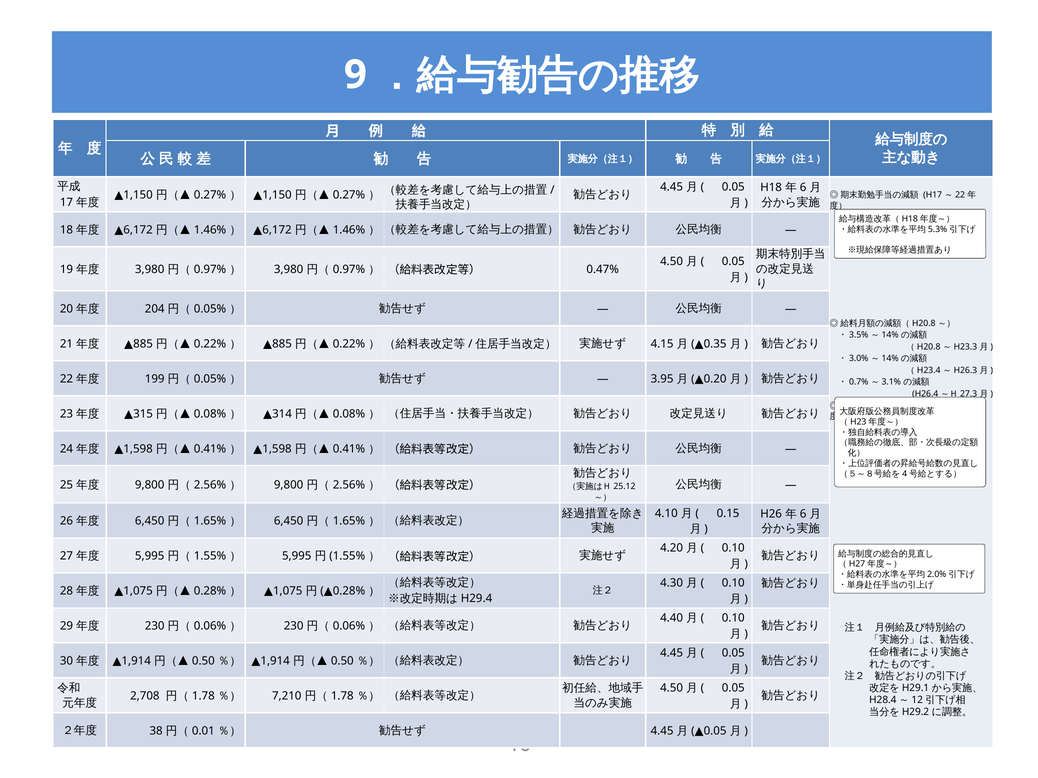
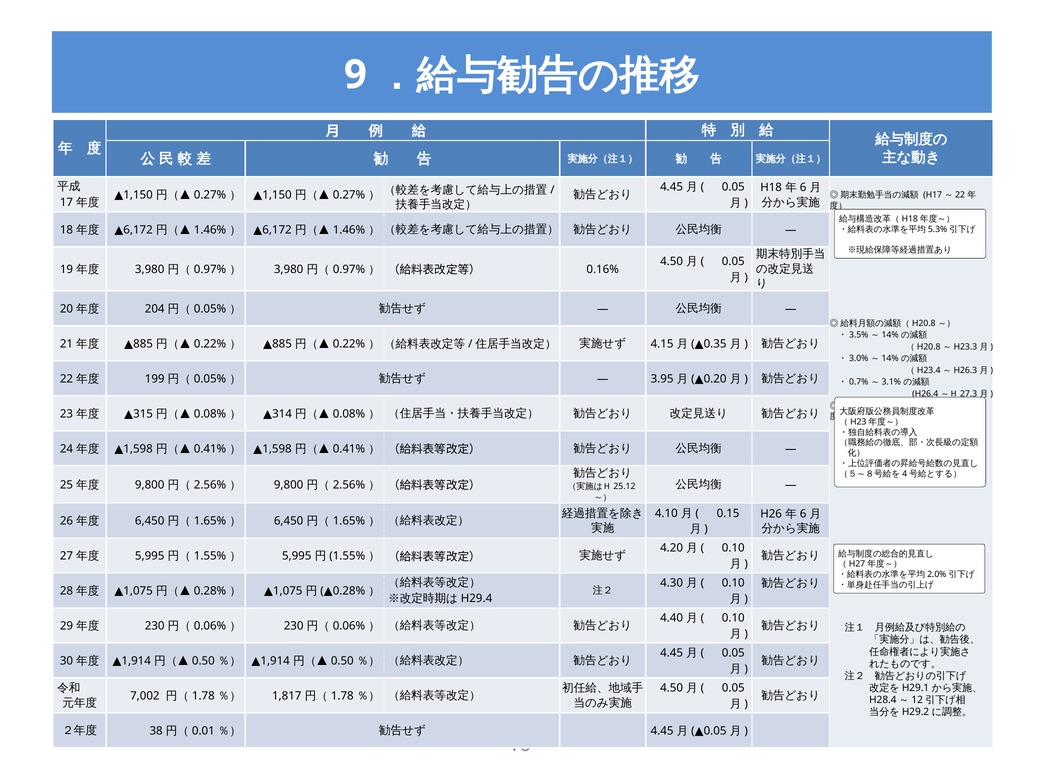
0.47%: 0.47% -> 0.16%
2,708: 2,708 -> 7,002
7,210: 7,210 -> 1,817
